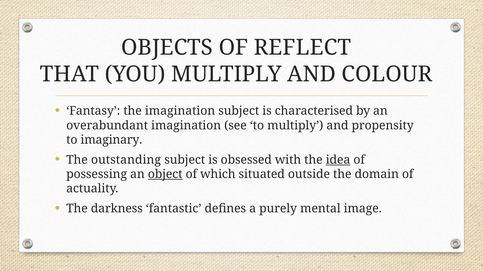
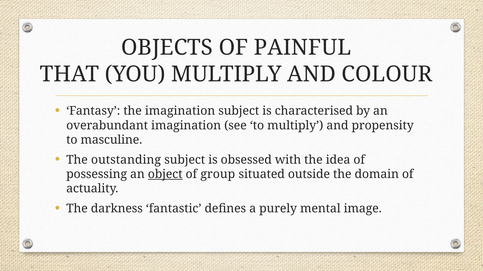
REFLECT: REFLECT -> PAINFUL
imaginary: imaginary -> masculine
idea underline: present -> none
which: which -> group
